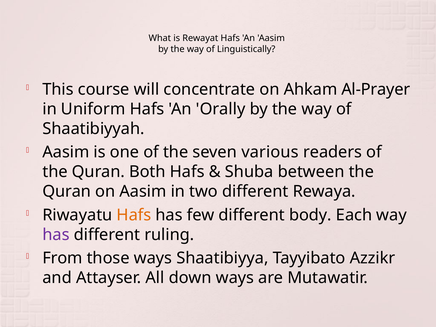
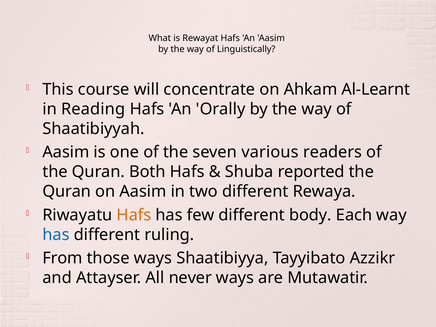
Al-Prayer: Al-Prayer -> Al-Learnt
Uniform: Uniform -> Reading
between: between -> reported
has at (56, 235) colour: purple -> blue
down: down -> never
